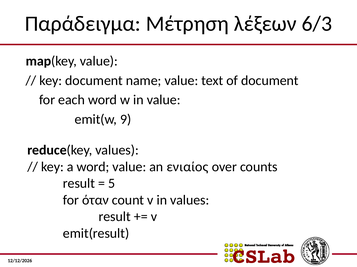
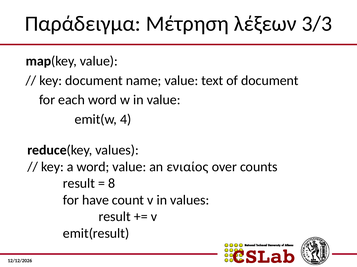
6/3: 6/3 -> 3/3
9: 9 -> 4
5: 5 -> 8
όταν: όταν -> have
